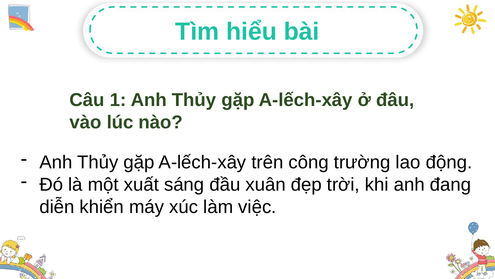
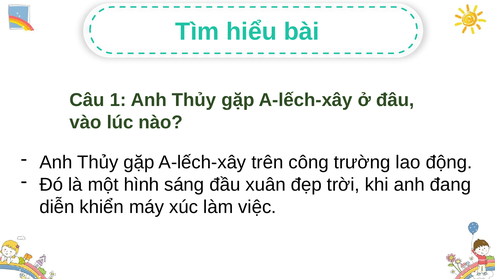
xuất: xuất -> hình
